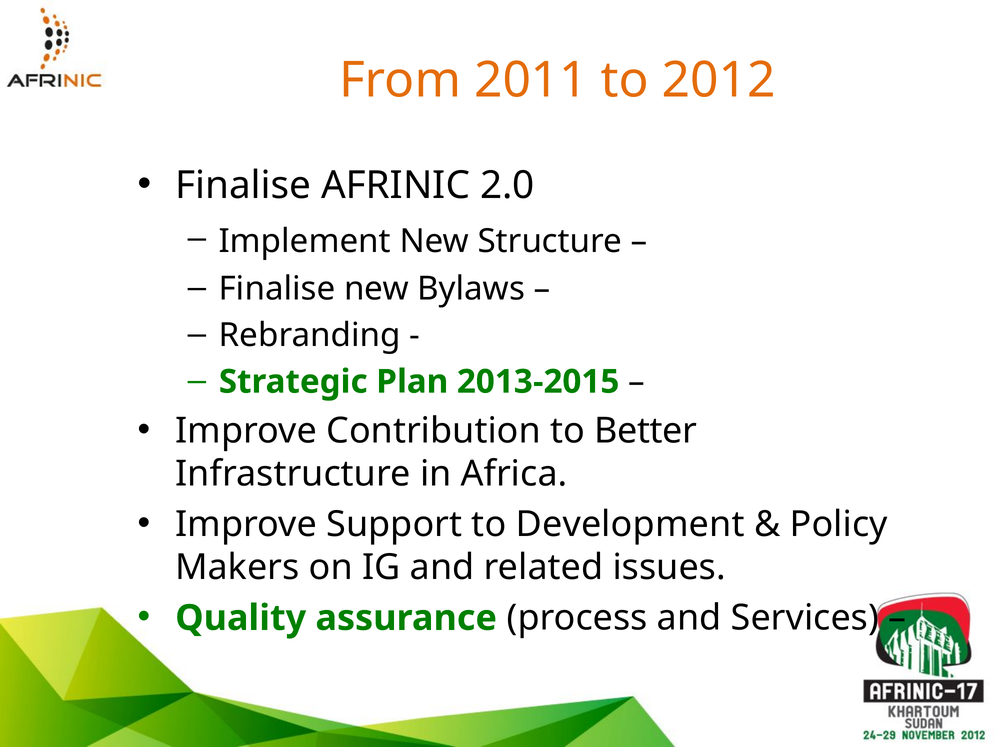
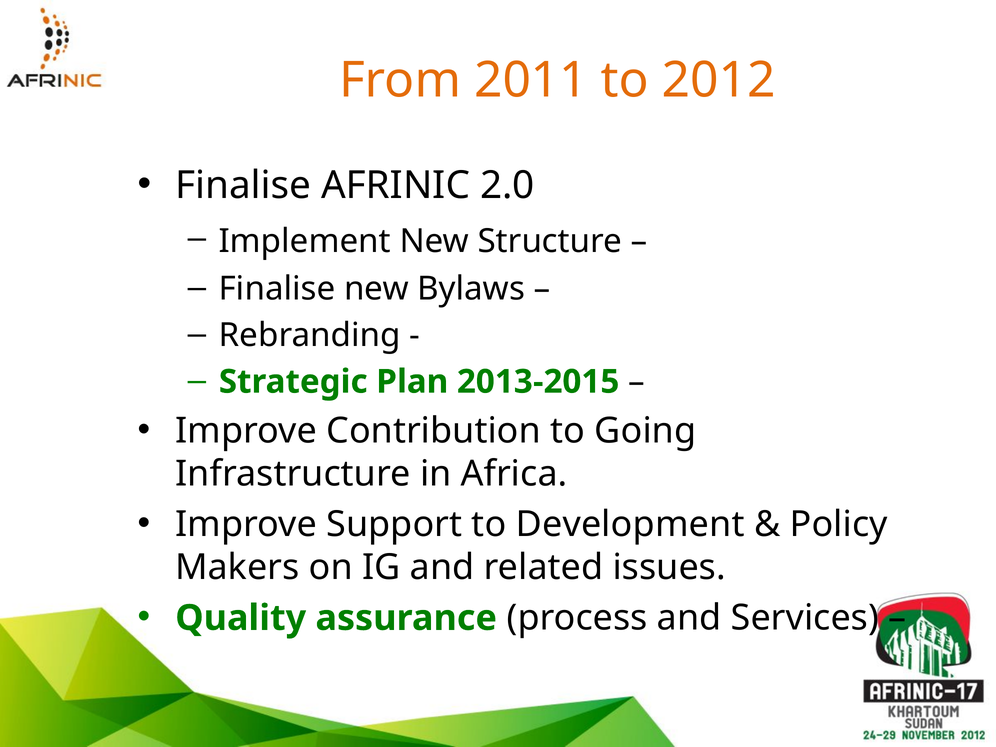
Better: Better -> Going
